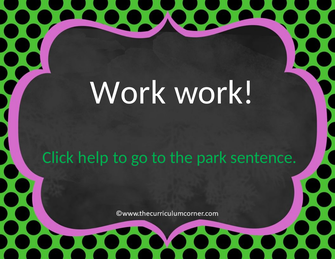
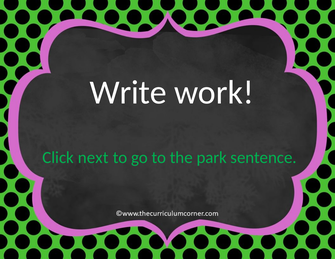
Work at (128, 92): Work -> Write
help: help -> next
